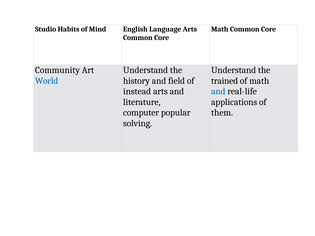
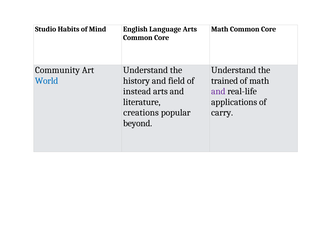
and at (218, 92) colour: blue -> purple
computer: computer -> creations
them: them -> carry
solving: solving -> beyond
